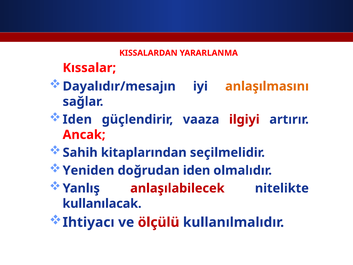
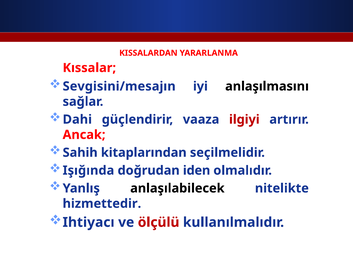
Dayalıdır/mesajın: Dayalıdır/mesajın -> Sevgisini/mesajın
anlaşılmasını colour: orange -> black
Iden at (77, 119): Iden -> Dahi
Yeniden: Yeniden -> Işığında
anlaşılabilecek colour: red -> black
kullanılacak: kullanılacak -> hizmettedir
